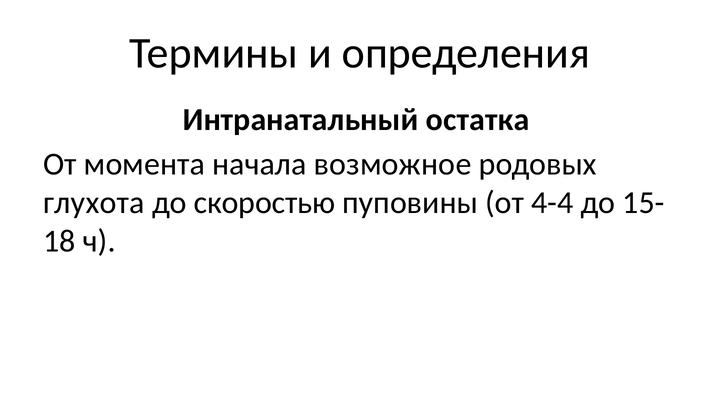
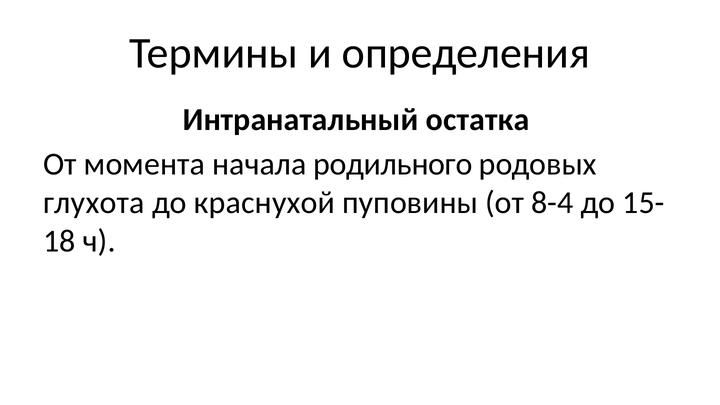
возможное: возможное -> родильного
скоростью: скоростью -> краснухой
4-4: 4-4 -> 8-4
